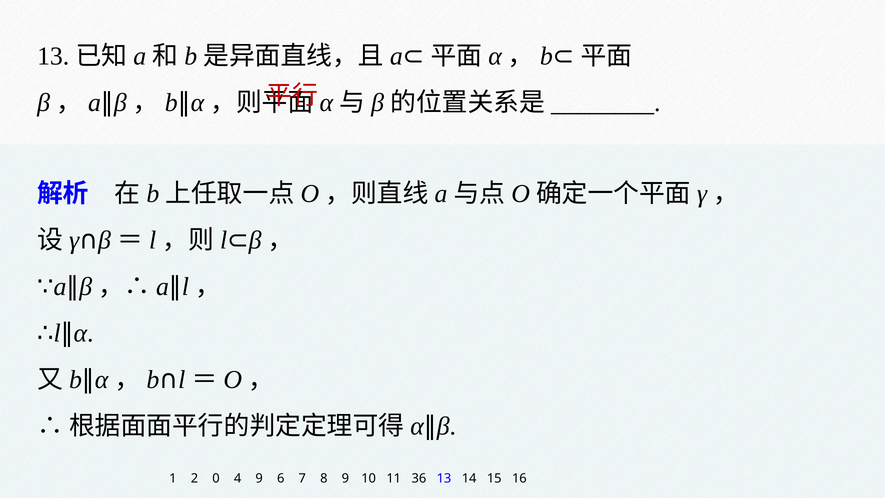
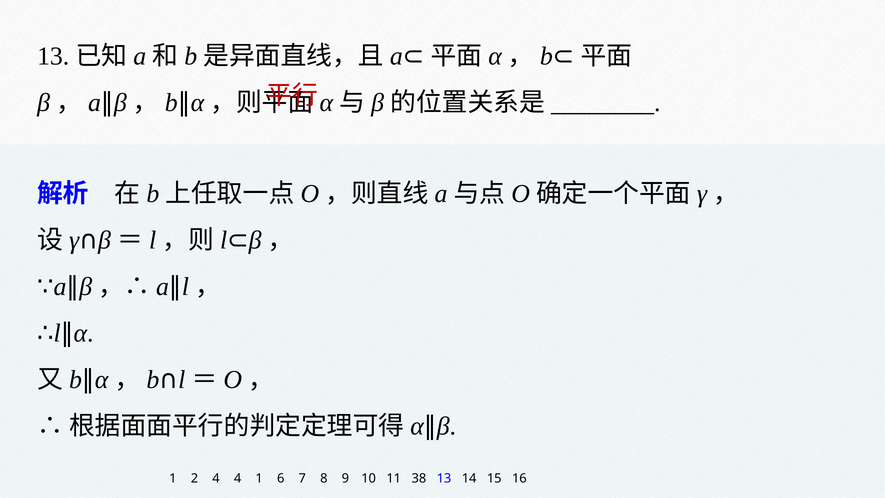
2 0: 0 -> 4
4 9: 9 -> 1
36: 36 -> 38
